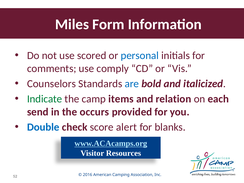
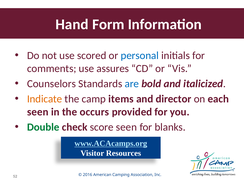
Miles: Miles -> Hand
comply: comply -> assures
Indicate colour: green -> orange
relation: relation -> director
send at (38, 112): send -> seen
Double colour: blue -> green
score alert: alert -> seen
